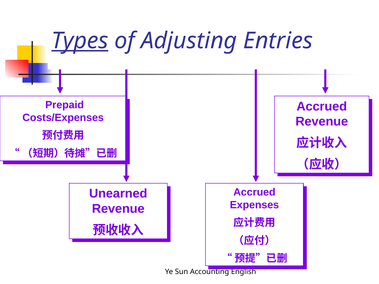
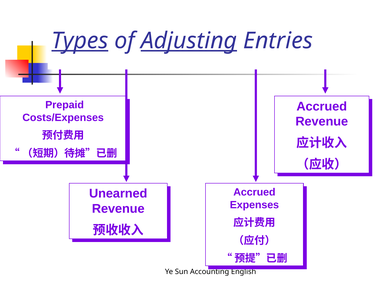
Adjusting underline: none -> present
